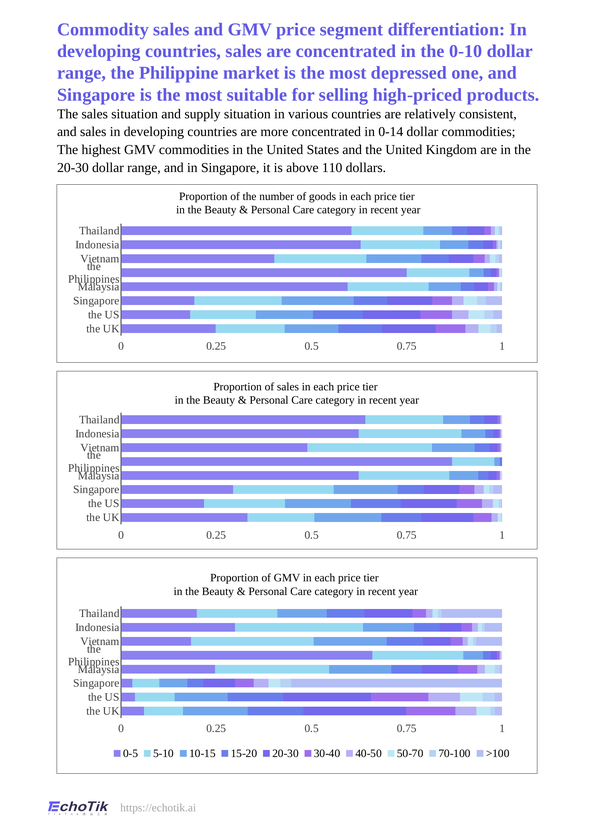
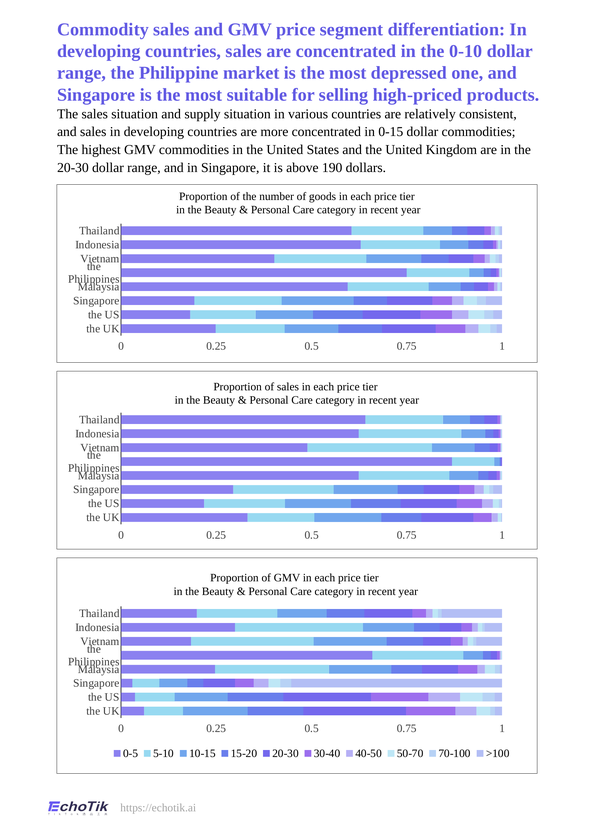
0-14: 0-14 -> 0-15
110: 110 -> 190
